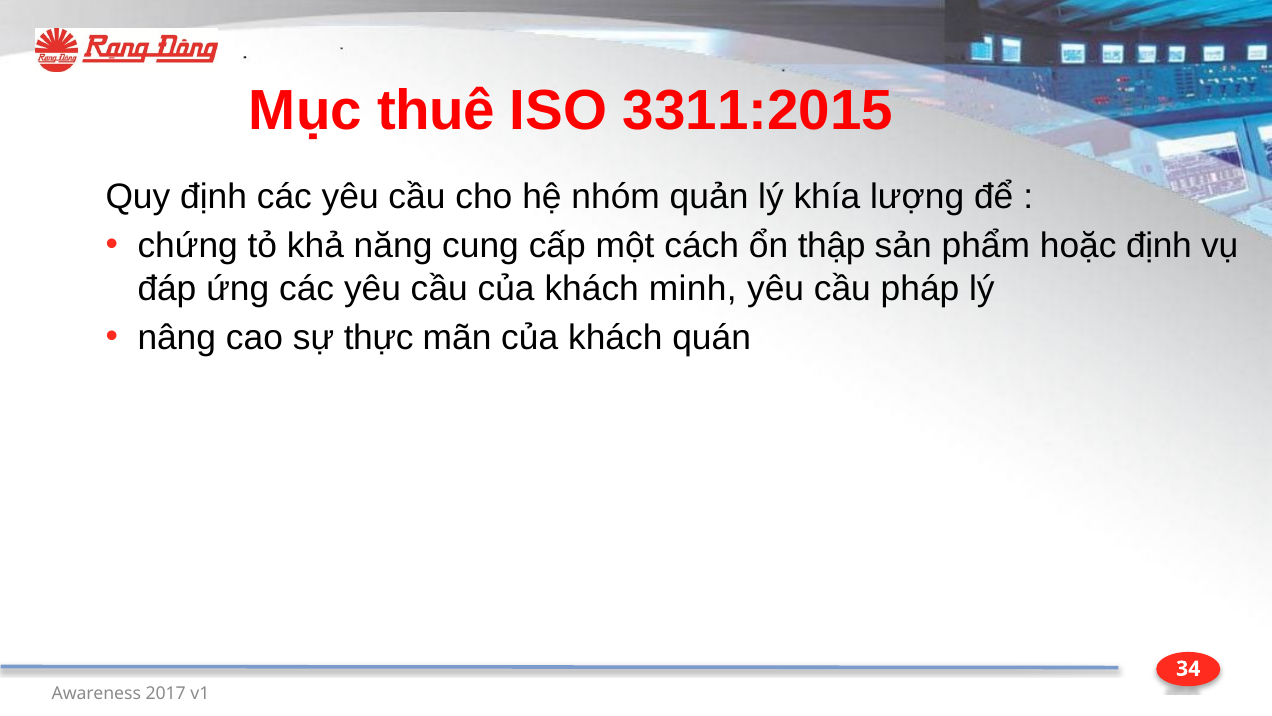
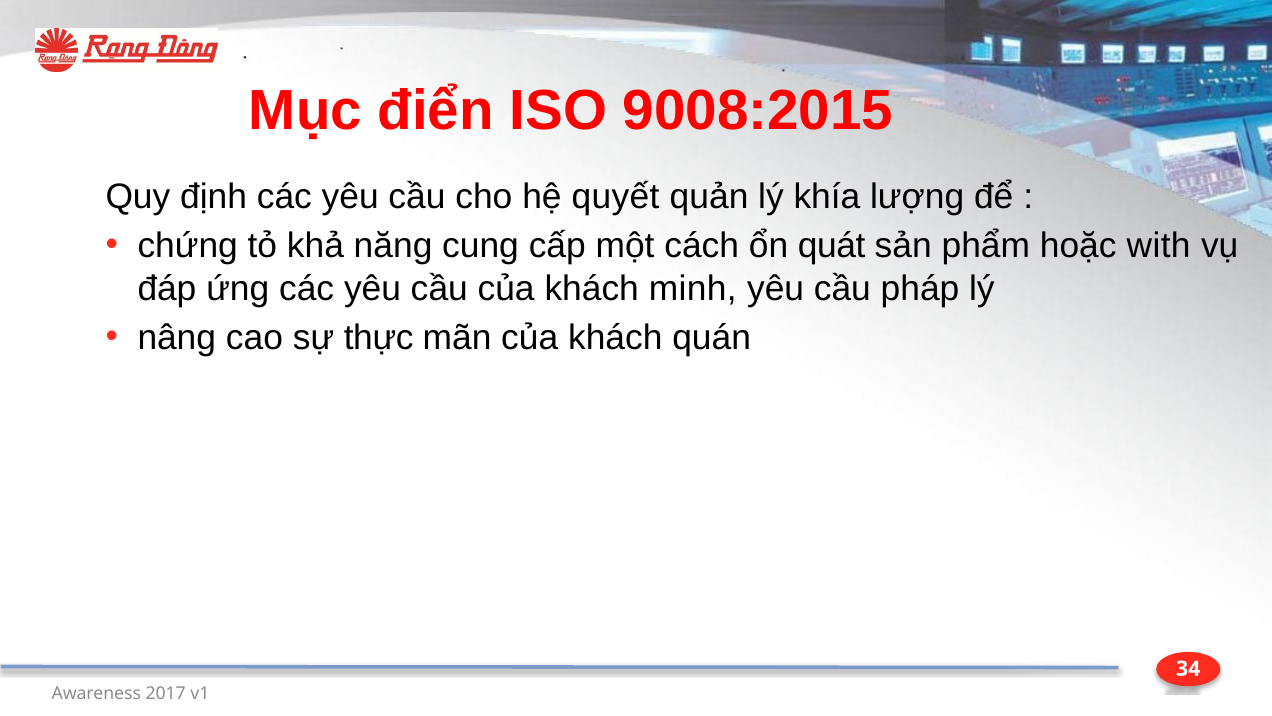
thuê: thuê -> điển
3311:2015: 3311:2015 -> 9008:2015
nhóm: nhóm -> quyết
thập: thập -> quát
hoặc định: định -> with
